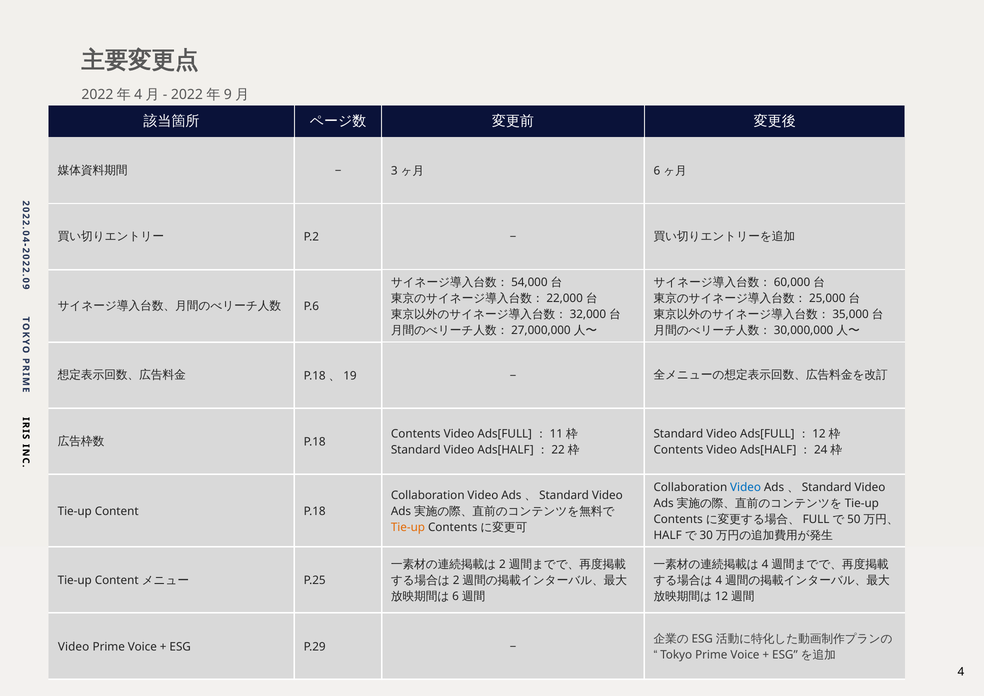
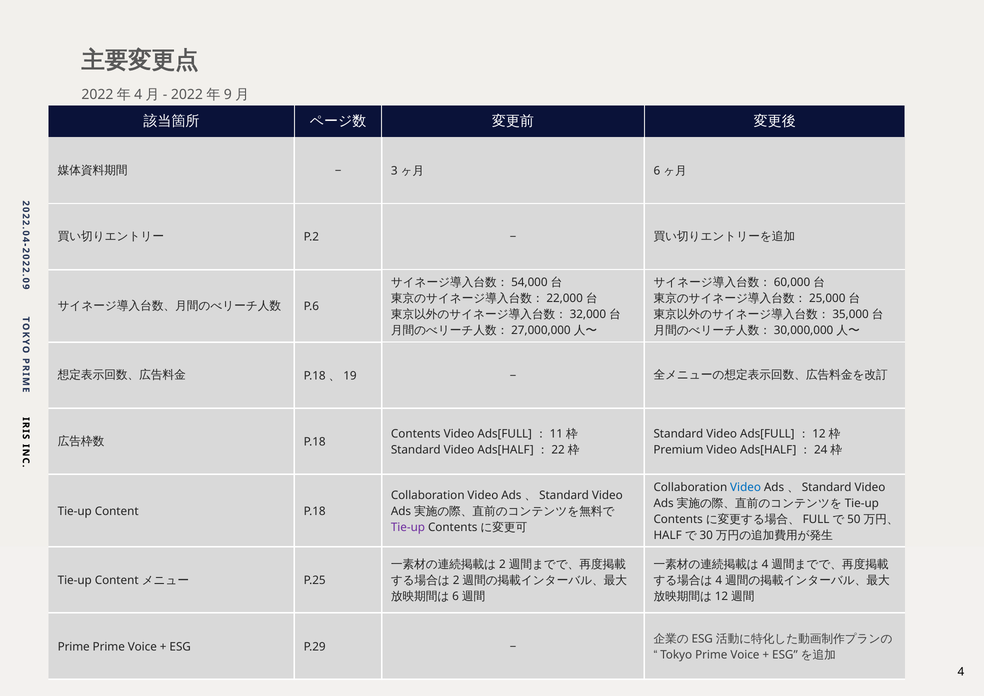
Contents at (678, 450): Contents -> Premium
Tie-up at (408, 527) colour: orange -> purple
Video at (74, 646): Video -> Prime
